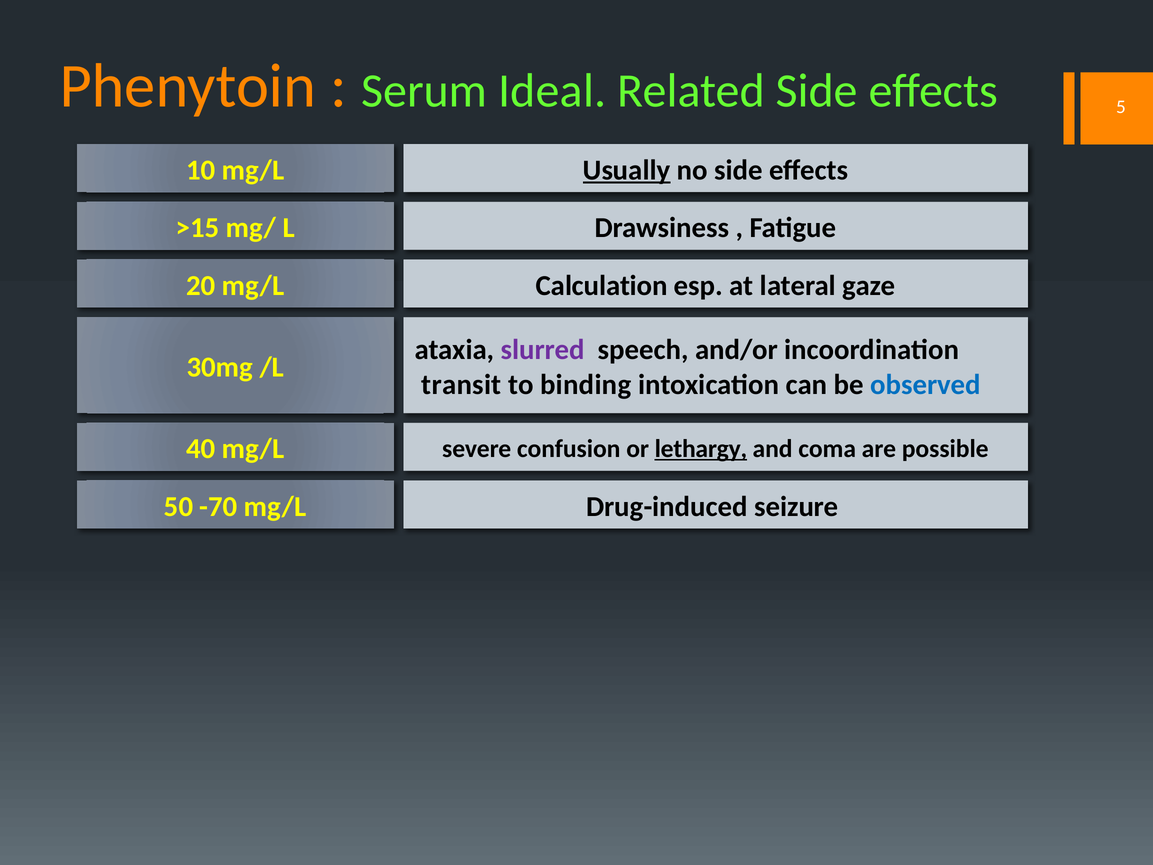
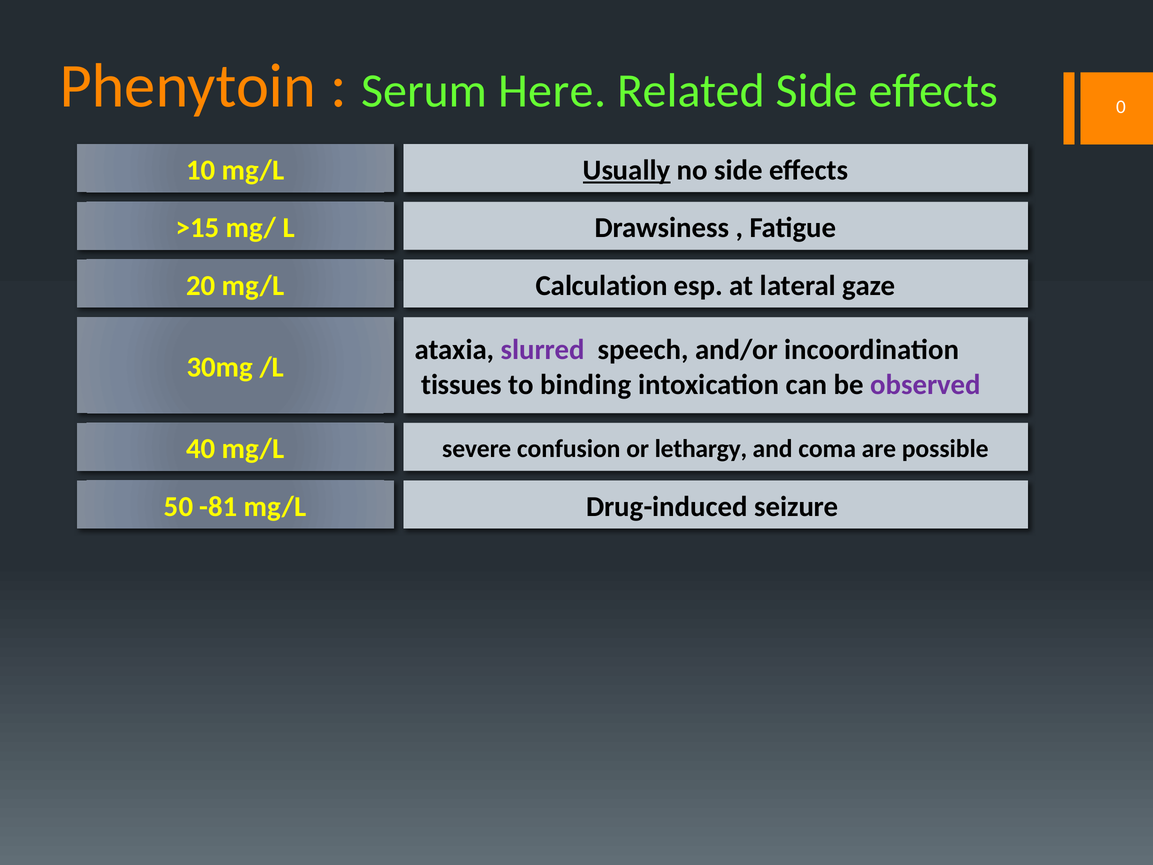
Ideal: Ideal -> Here
5: 5 -> 0
transit: transit -> tissues
observed colour: blue -> purple
lethargy underline: present -> none
-70: -70 -> -81
